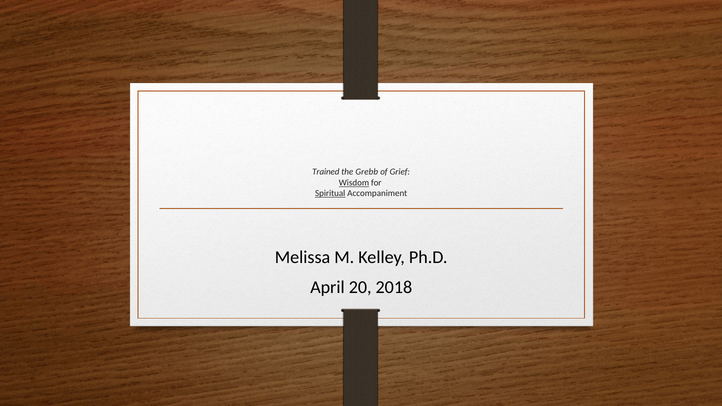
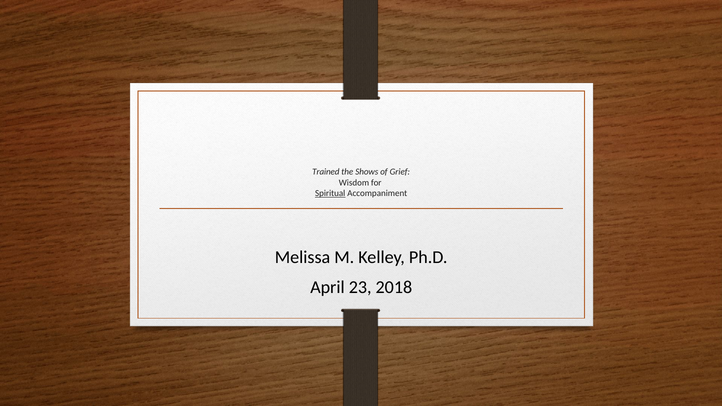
Grebb: Grebb -> Shows
Wisdom underline: present -> none
20: 20 -> 23
